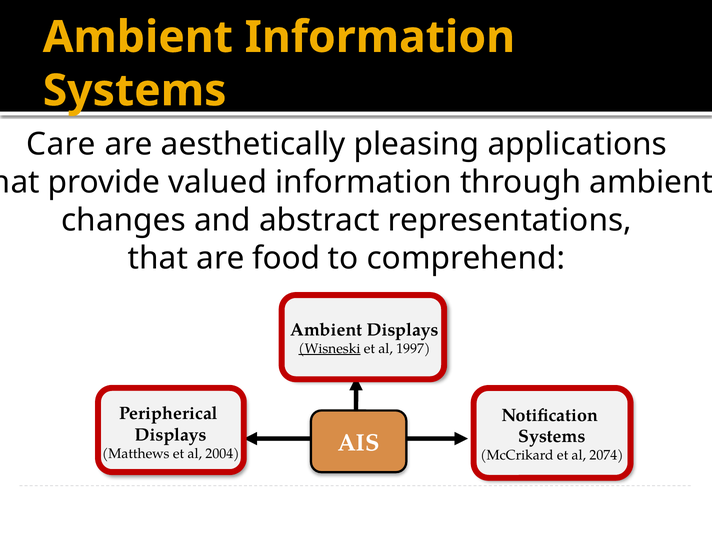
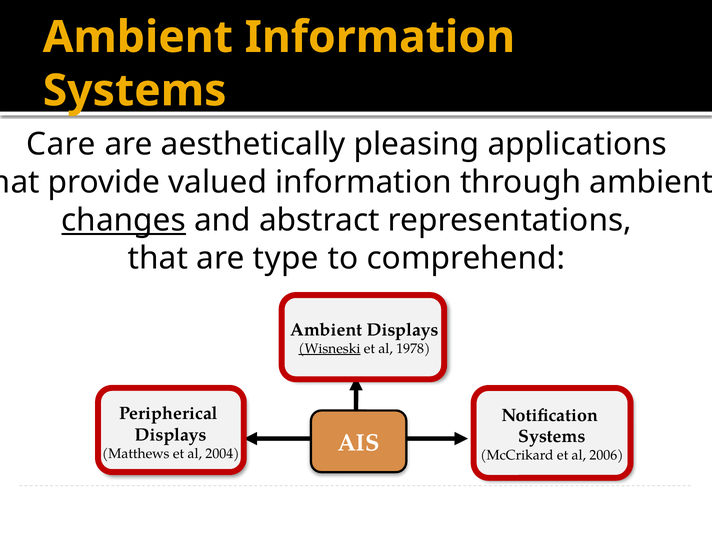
changes underline: none -> present
food: food -> type
1997: 1997 -> 1978
2074: 2074 -> 2006
